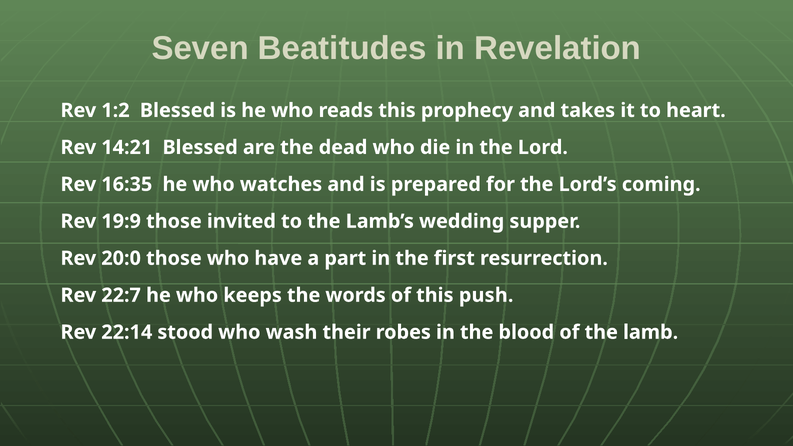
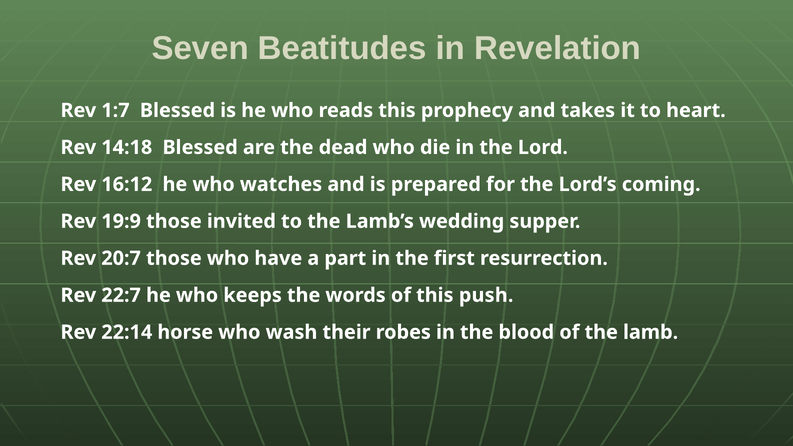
1:2: 1:2 -> 1:7
14:21: 14:21 -> 14:18
16:35: 16:35 -> 16:12
20:0: 20:0 -> 20:7
stood: stood -> horse
